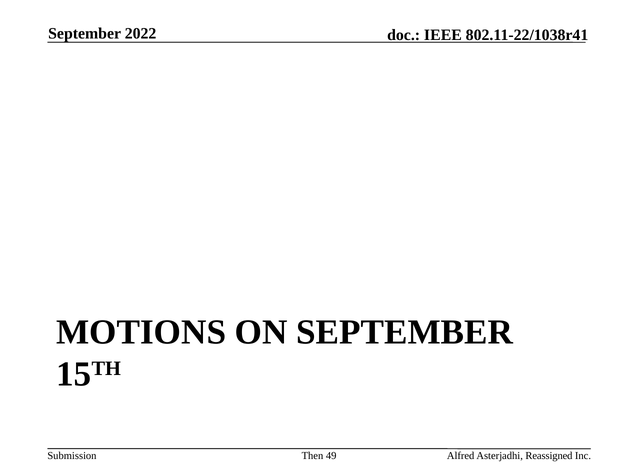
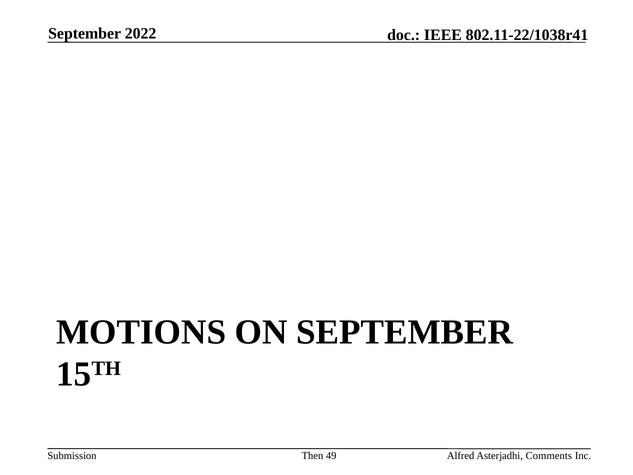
Reassigned: Reassigned -> Comments
